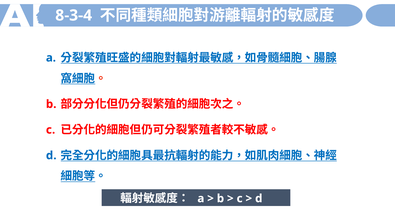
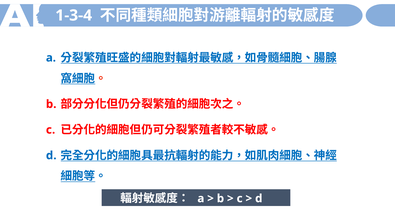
8-3-4: 8-3-4 -> 1-3-4
